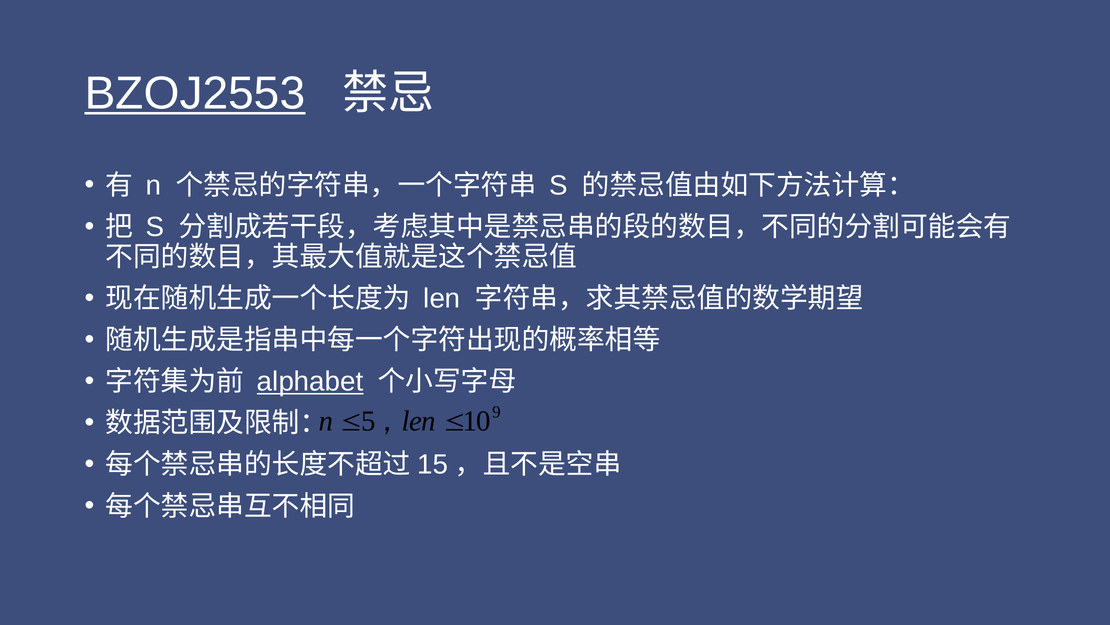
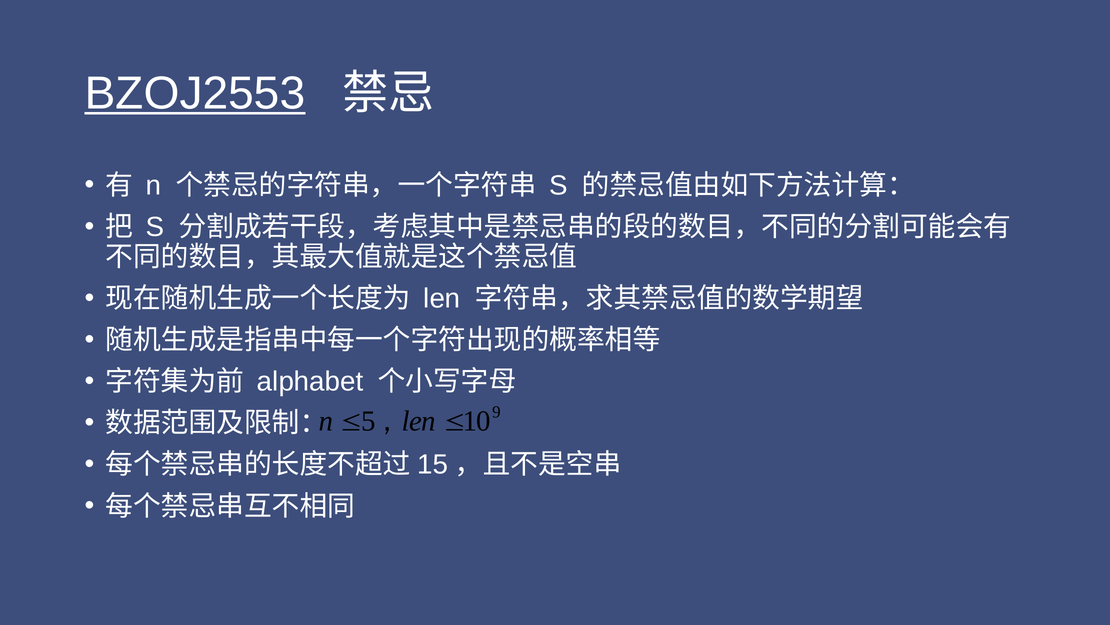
alphabet underline: present -> none
